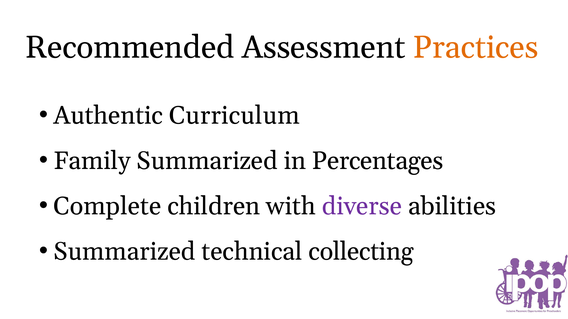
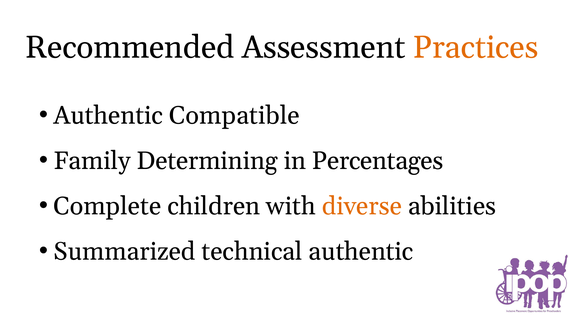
Curriculum: Curriculum -> Compatible
Family Summarized: Summarized -> Determining
diverse colour: purple -> orange
technical collecting: collecting -> authentic
